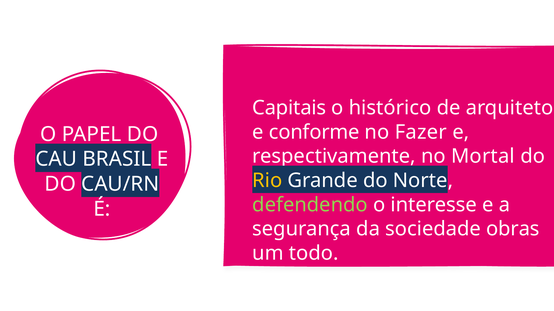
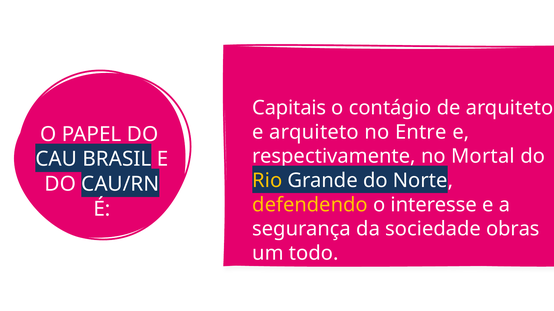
histórico: histórico -> contágio
e conforme: conforme -> arquiteto
Fazer: Fazer -> Entre
defendendo colour: light green -> yellow
